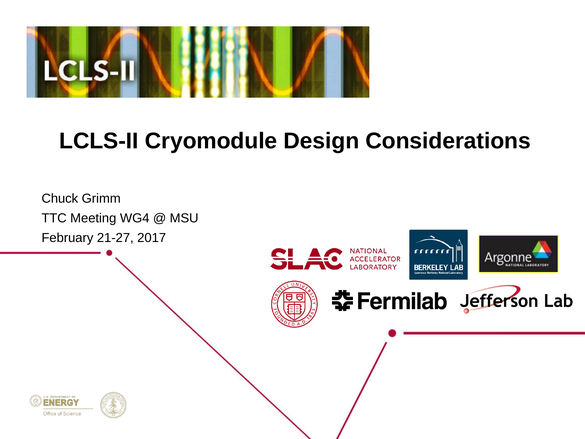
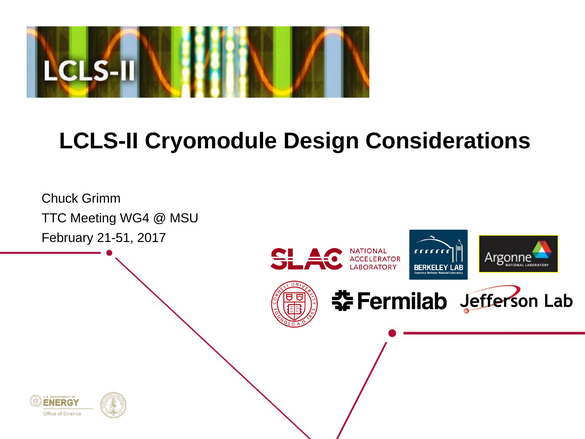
21-27: 21-27 -> 21-51
